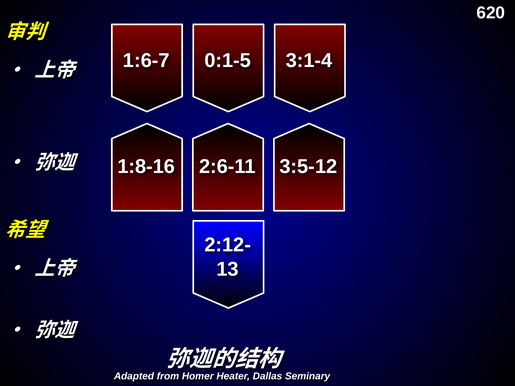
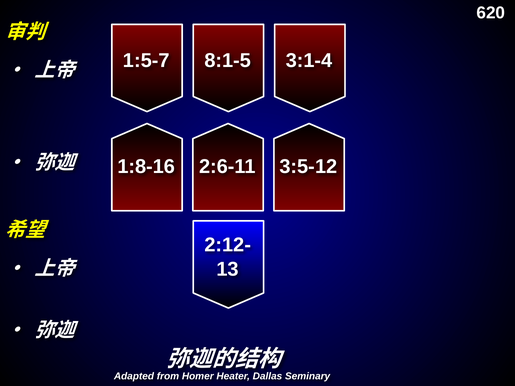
1:6-7: 1:6-7 -> 1:5-7
0:1-5: 0:1-5 -> 8:1-5
